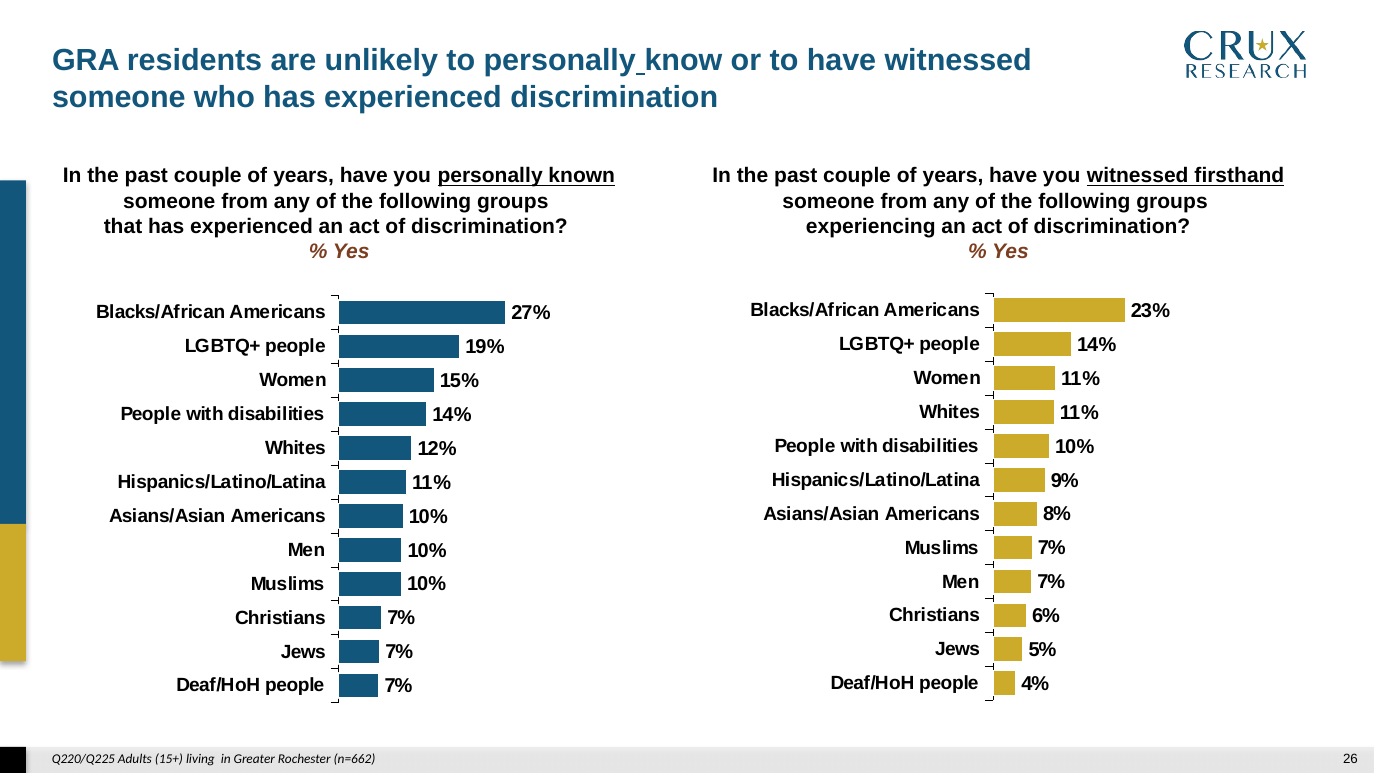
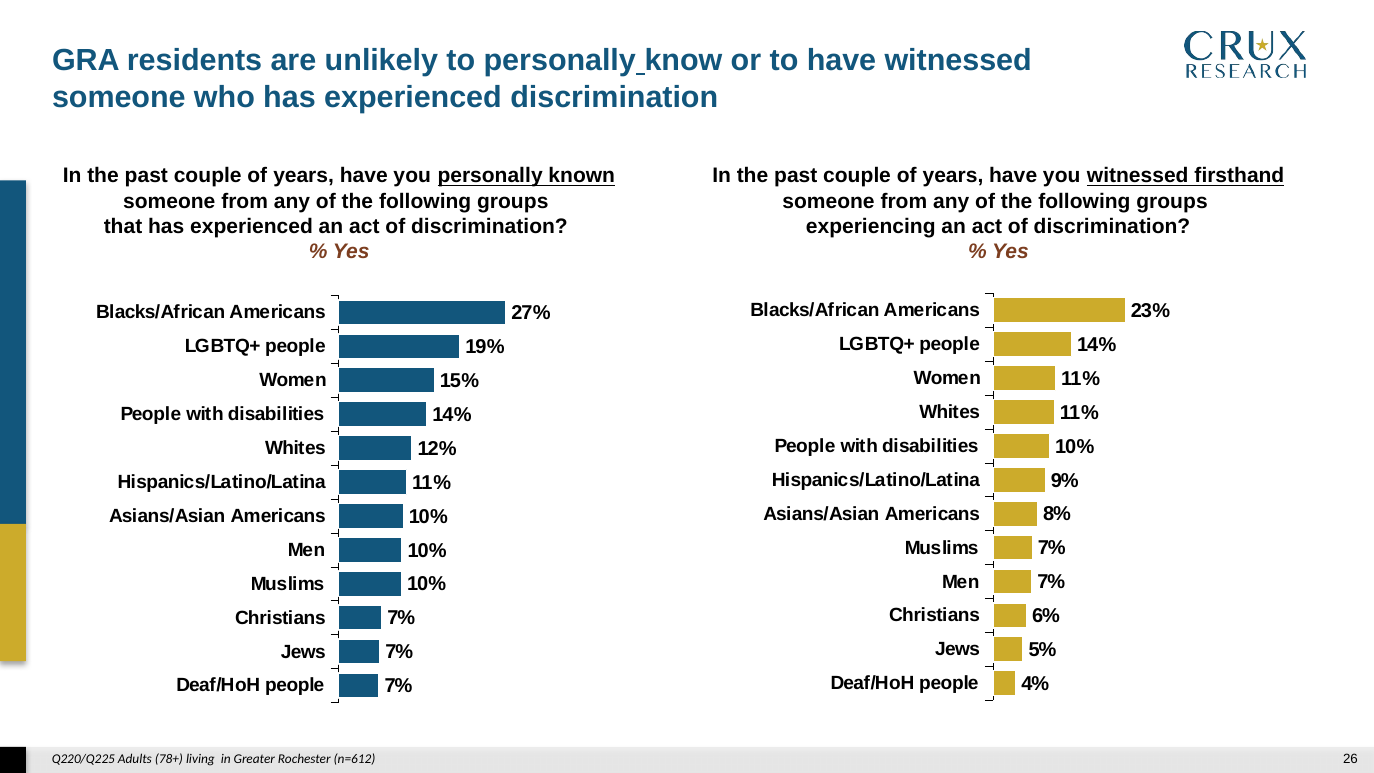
15+: 15+ -> 78+
n=662: n=662 -> n=612
